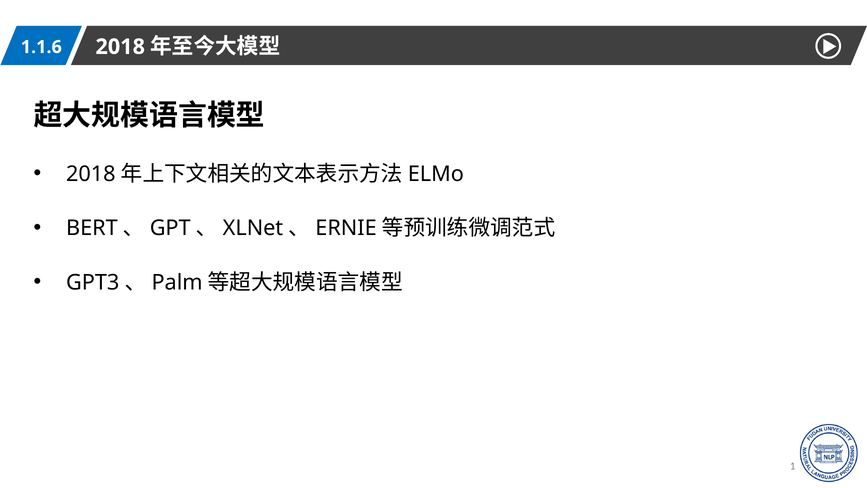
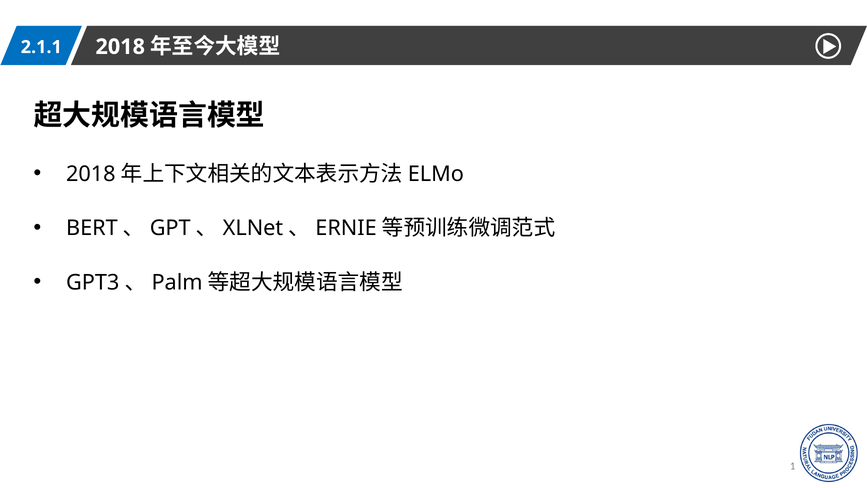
1.1.6: 1.1.6 -> 2.1.1
